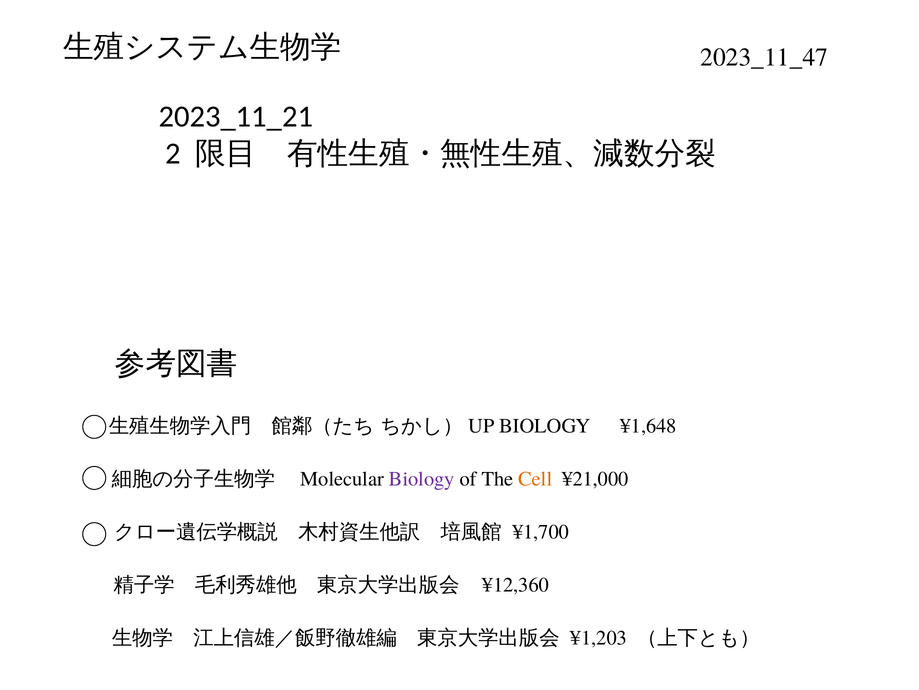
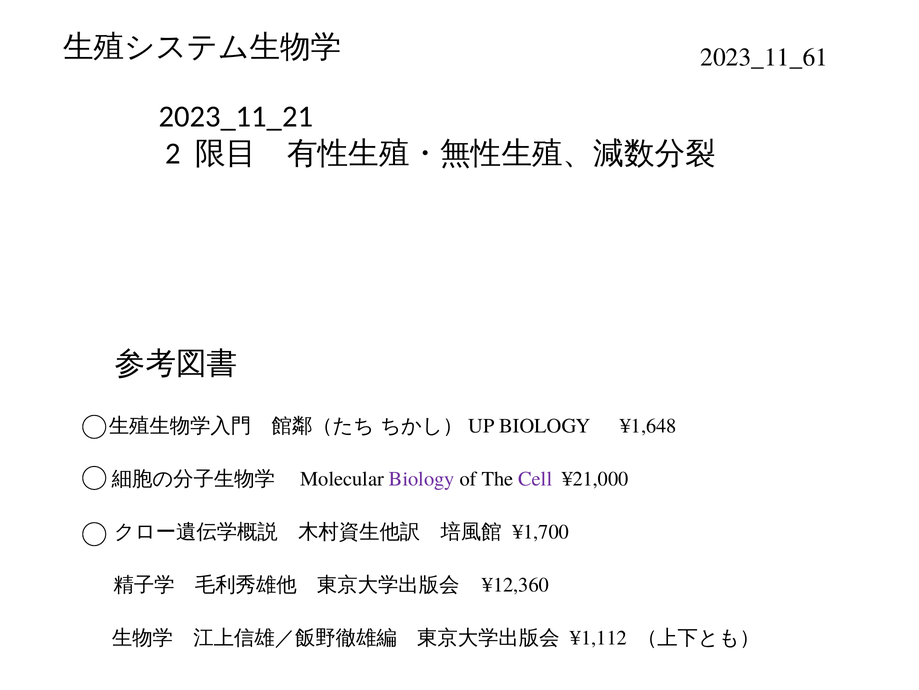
2023_11_47: 2023_11_47 -> 2023_11_61
Cell colour: orange -> purple
¥1,203: ¥1,203 -> ¥1,112
